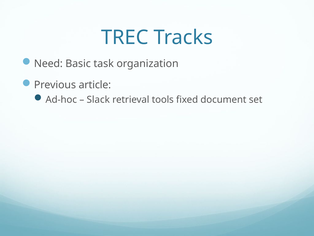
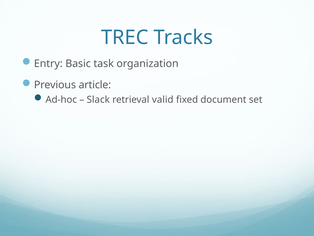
Need: Need -> Entry
tools: tools -> valid
